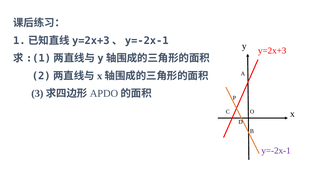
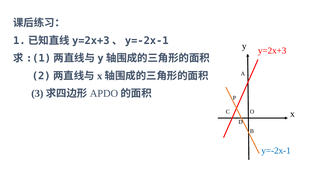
y=-2x-1 colour: purple -> blue
